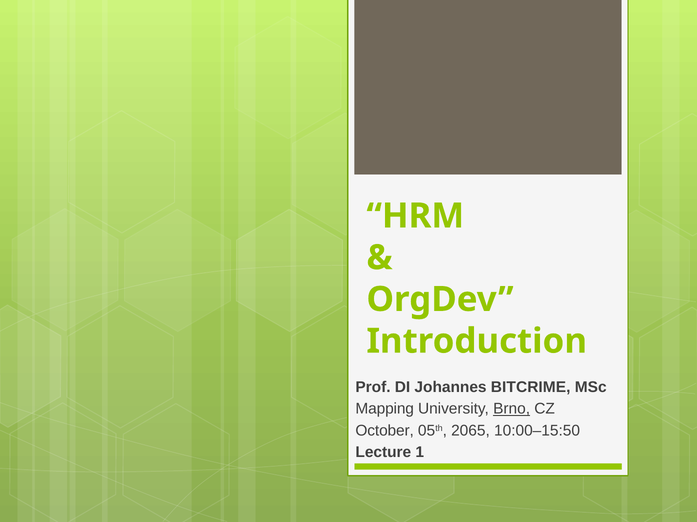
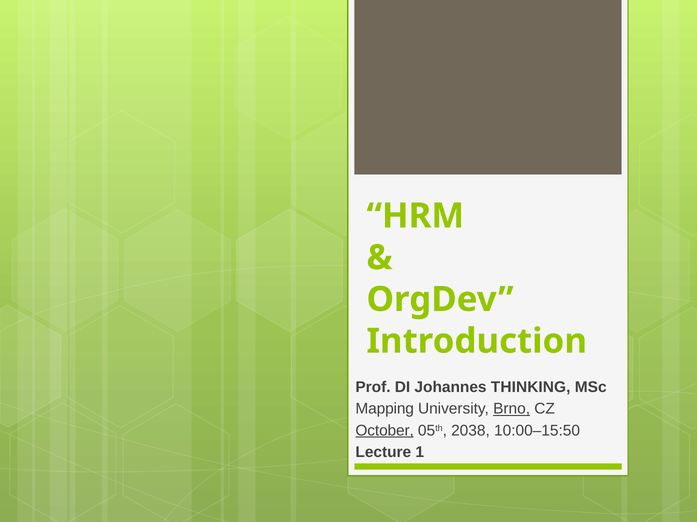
BITCRIME: BITCRIME -> THINKING
October underline: none -> present
2065: 2065 -> 2038
